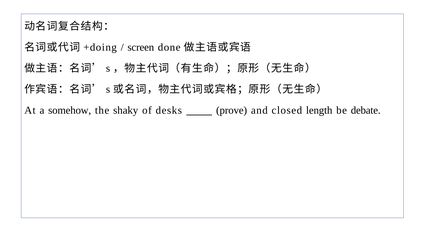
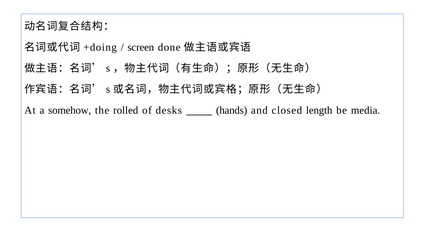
shaky: shaky -> rolled
prove: prove -> hands
debate: debate -> media
